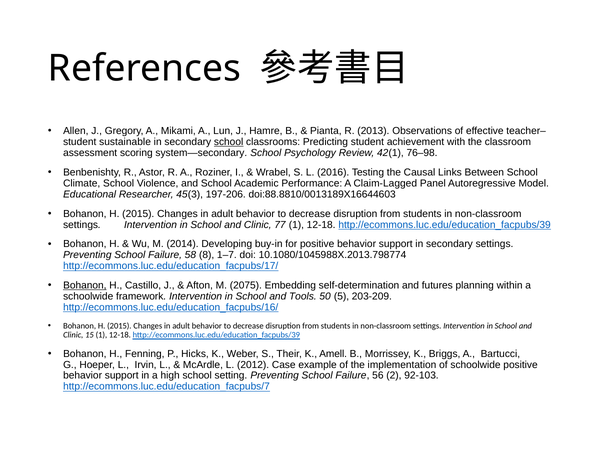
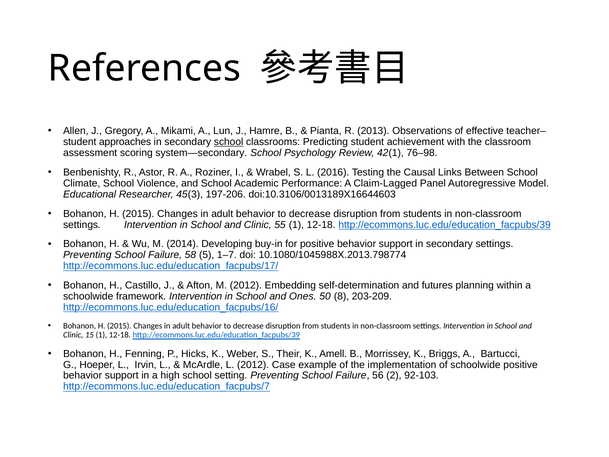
sustainable: sustainable -> approaches
doi:88.8810/0013189X16644603: doi:88.8810/0013189X16644603 -> doi:10.3106/0013189X16644603
77: 77 -> 55
8: 8 -> 5
Bohanon at (85, 285) underline: present -> none
M 2075: 2075 -> 2012
Tools: Tools -> Ones
5: 5 -> 8
